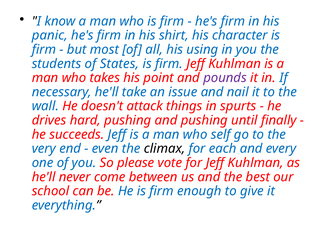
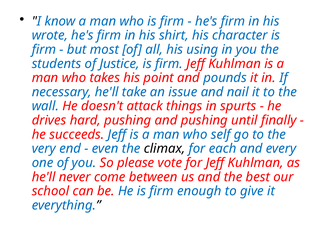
panic: panic -> wrote
States: States -> Justice
pounds colour: purple -> blue
